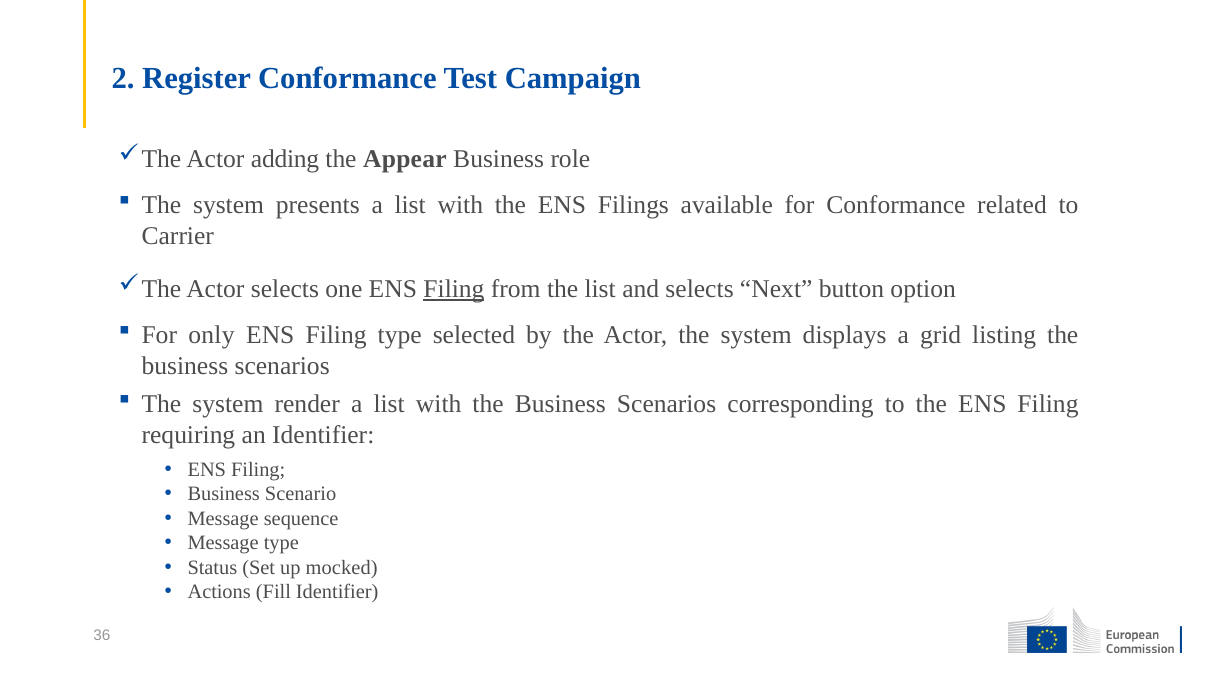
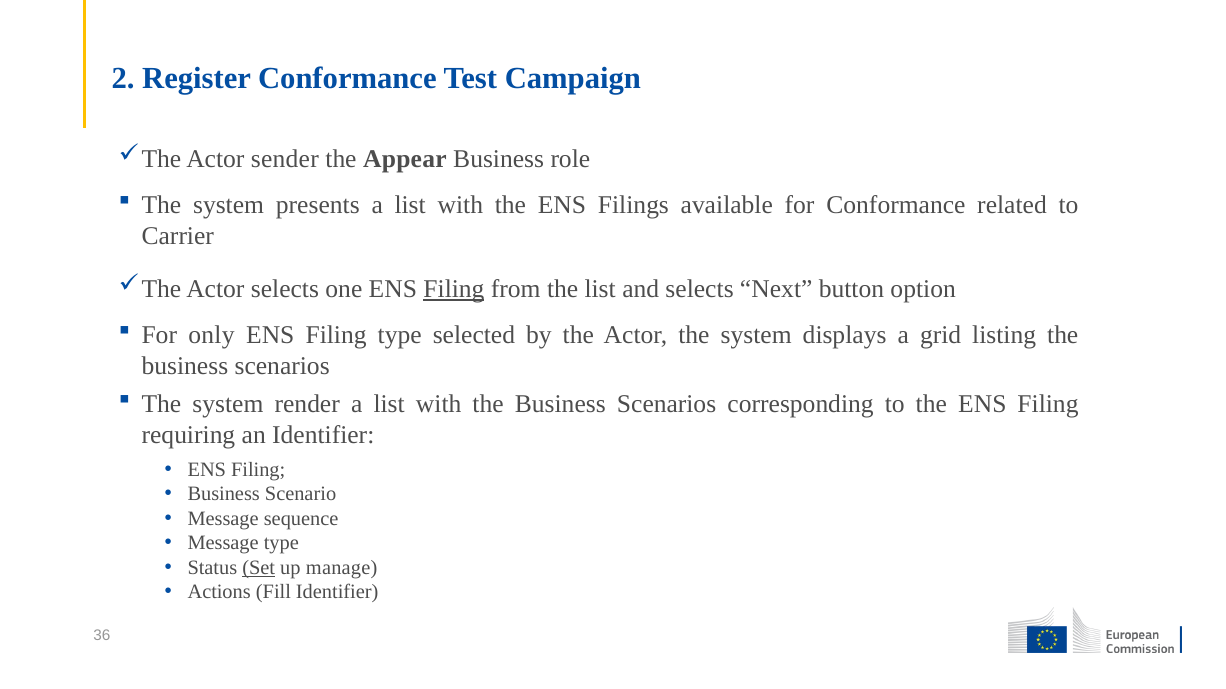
adding: adding -> sender
Set underline: none -> present
mocked: mocked -> manage
